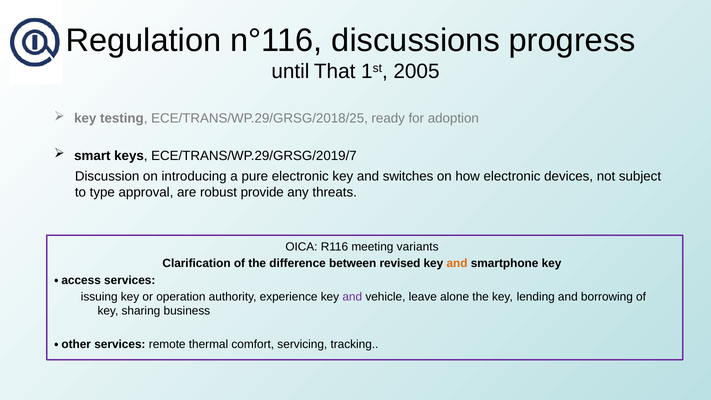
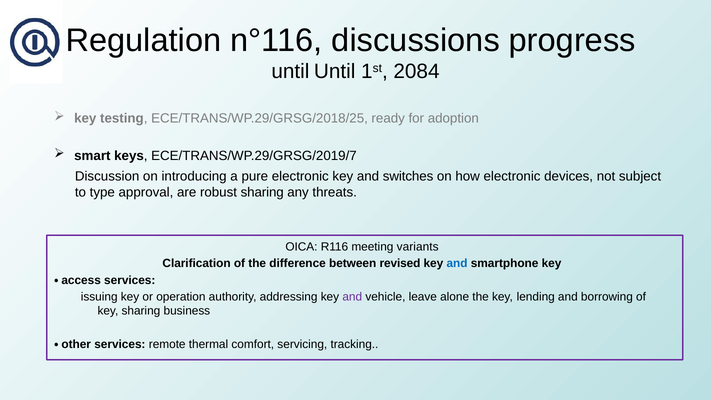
until That: That -> Until
2005: 2005 -> 2084
robust provide: provide -> sharing
and at (457, 264) colour: orange -> blue
experience: experience -> addressing
